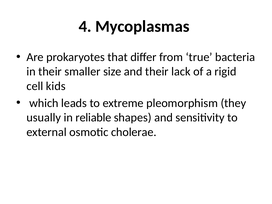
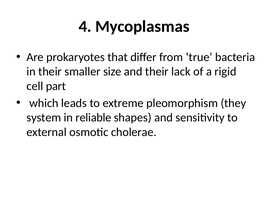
kids: kids -> part
usually: usually -> system
